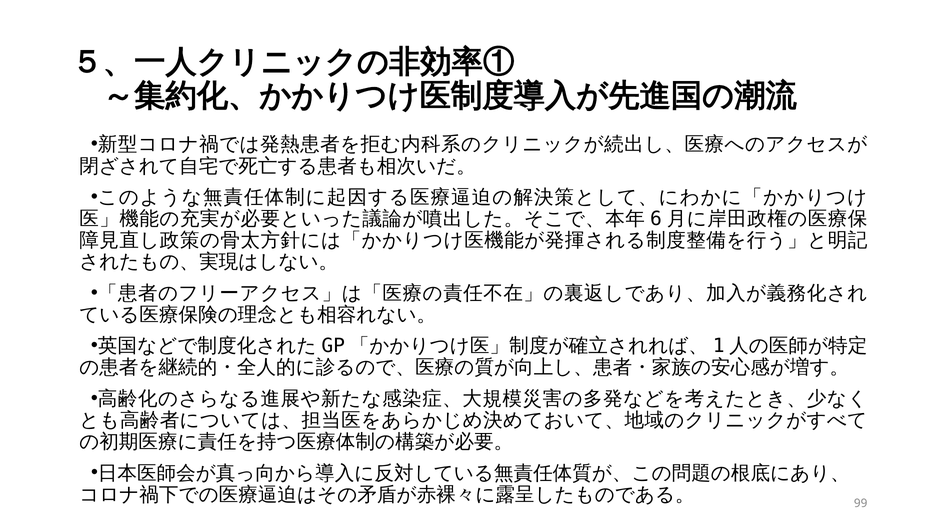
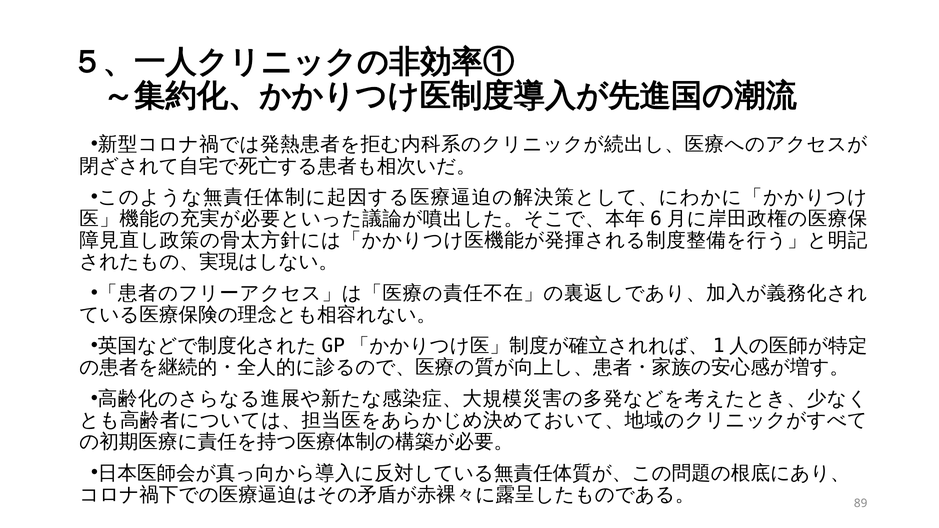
99: 99 -> 89
